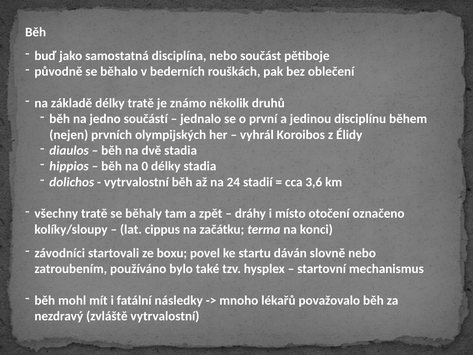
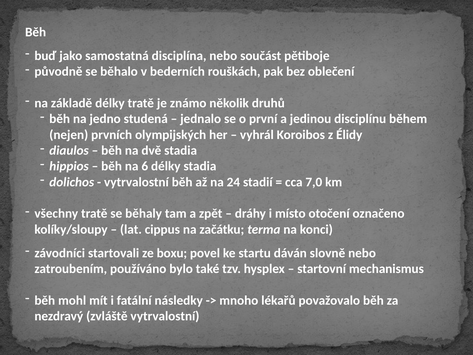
součástí: součástí -> studená
0: 0 -> 6
3,6: 3,6 -> 7,0
